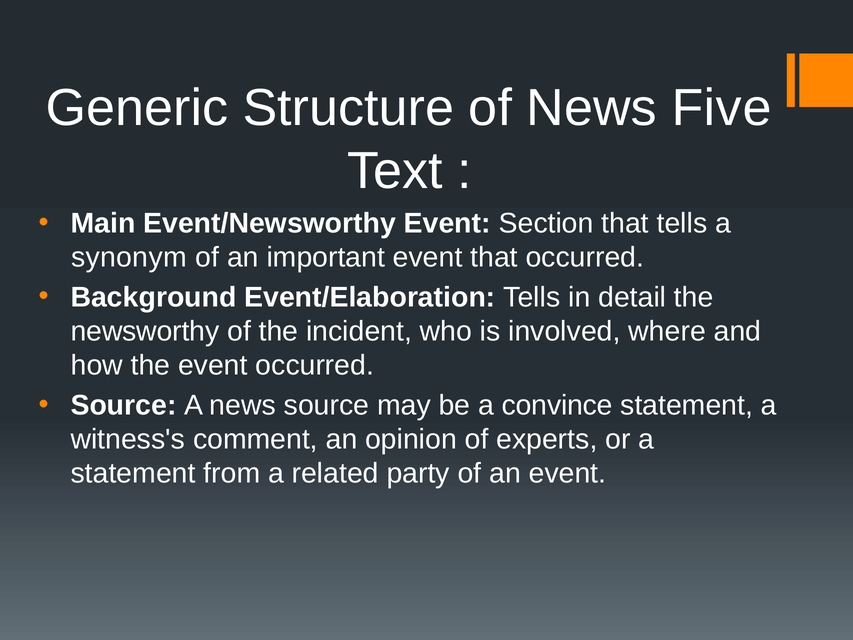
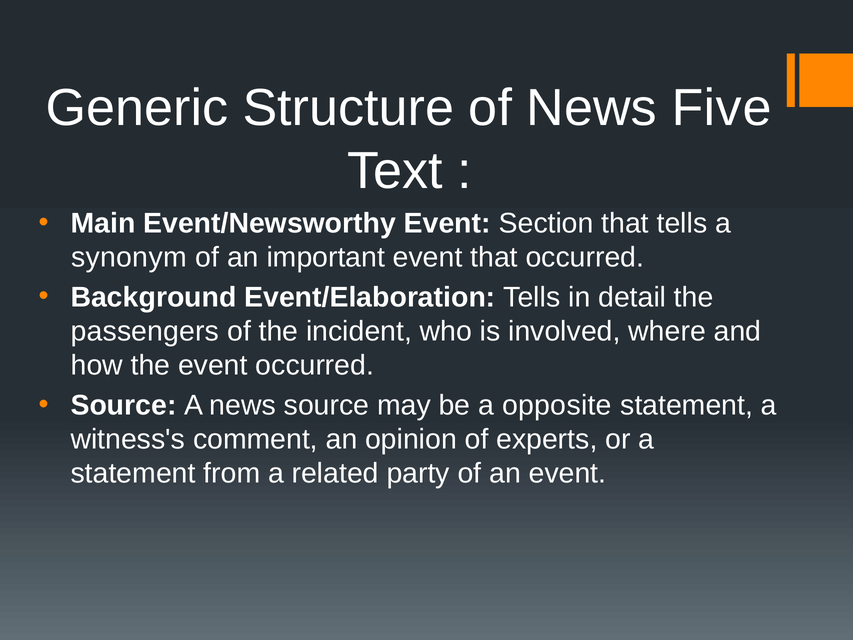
newsworthy: newsworthy -> passengers
convince: convince -> opposite
